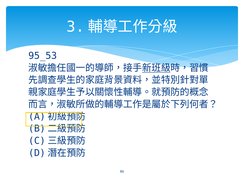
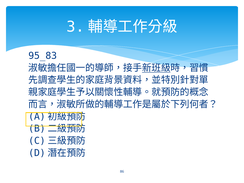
95_53: 95_53 -> 95_83
